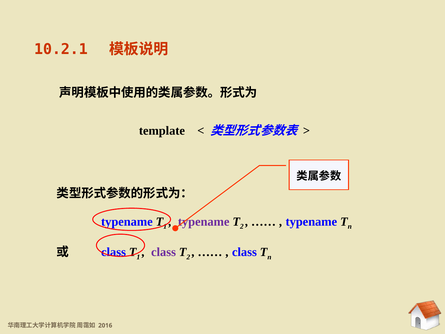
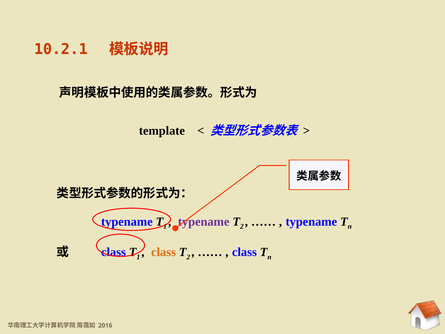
class at (164, 252) colour: purple -> orange
